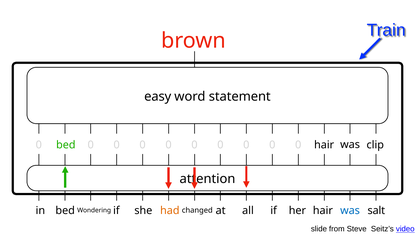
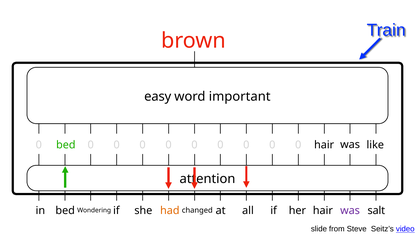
statement: statement -> important
clip: clip -> like
was at (350, 210) colour: blue -> purple
